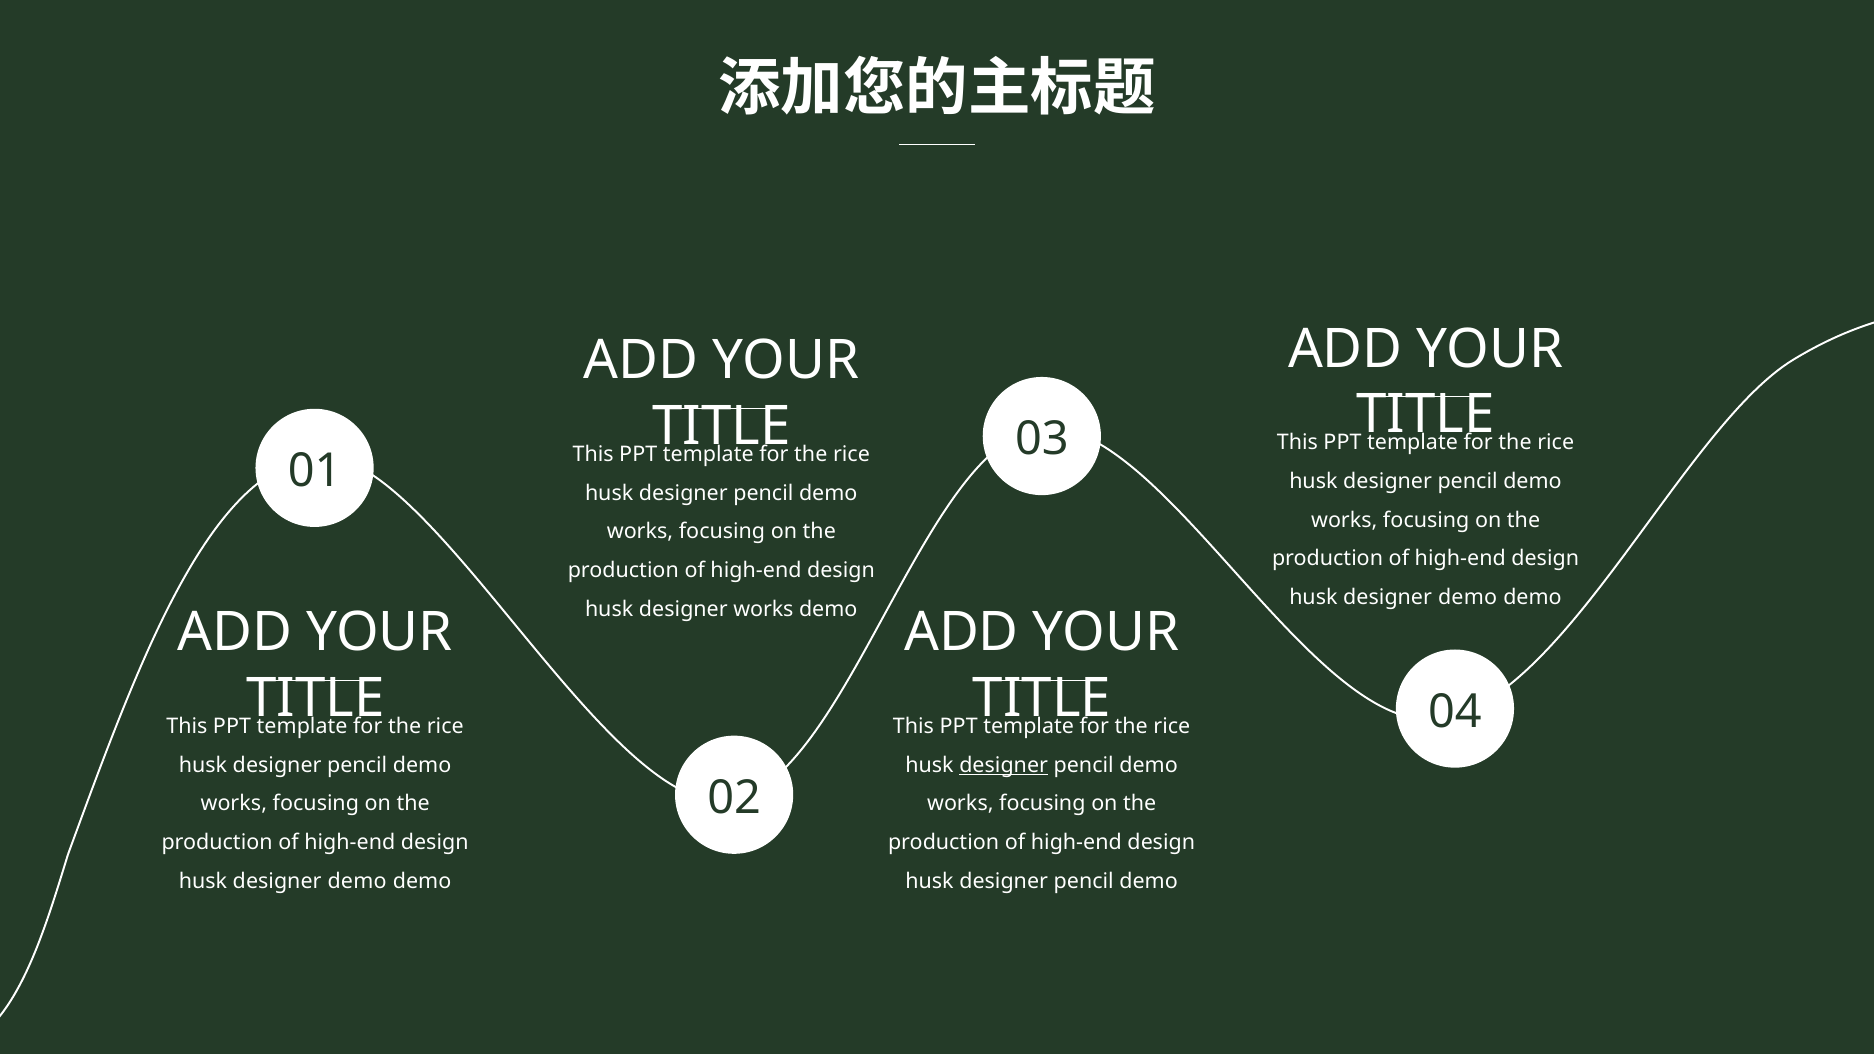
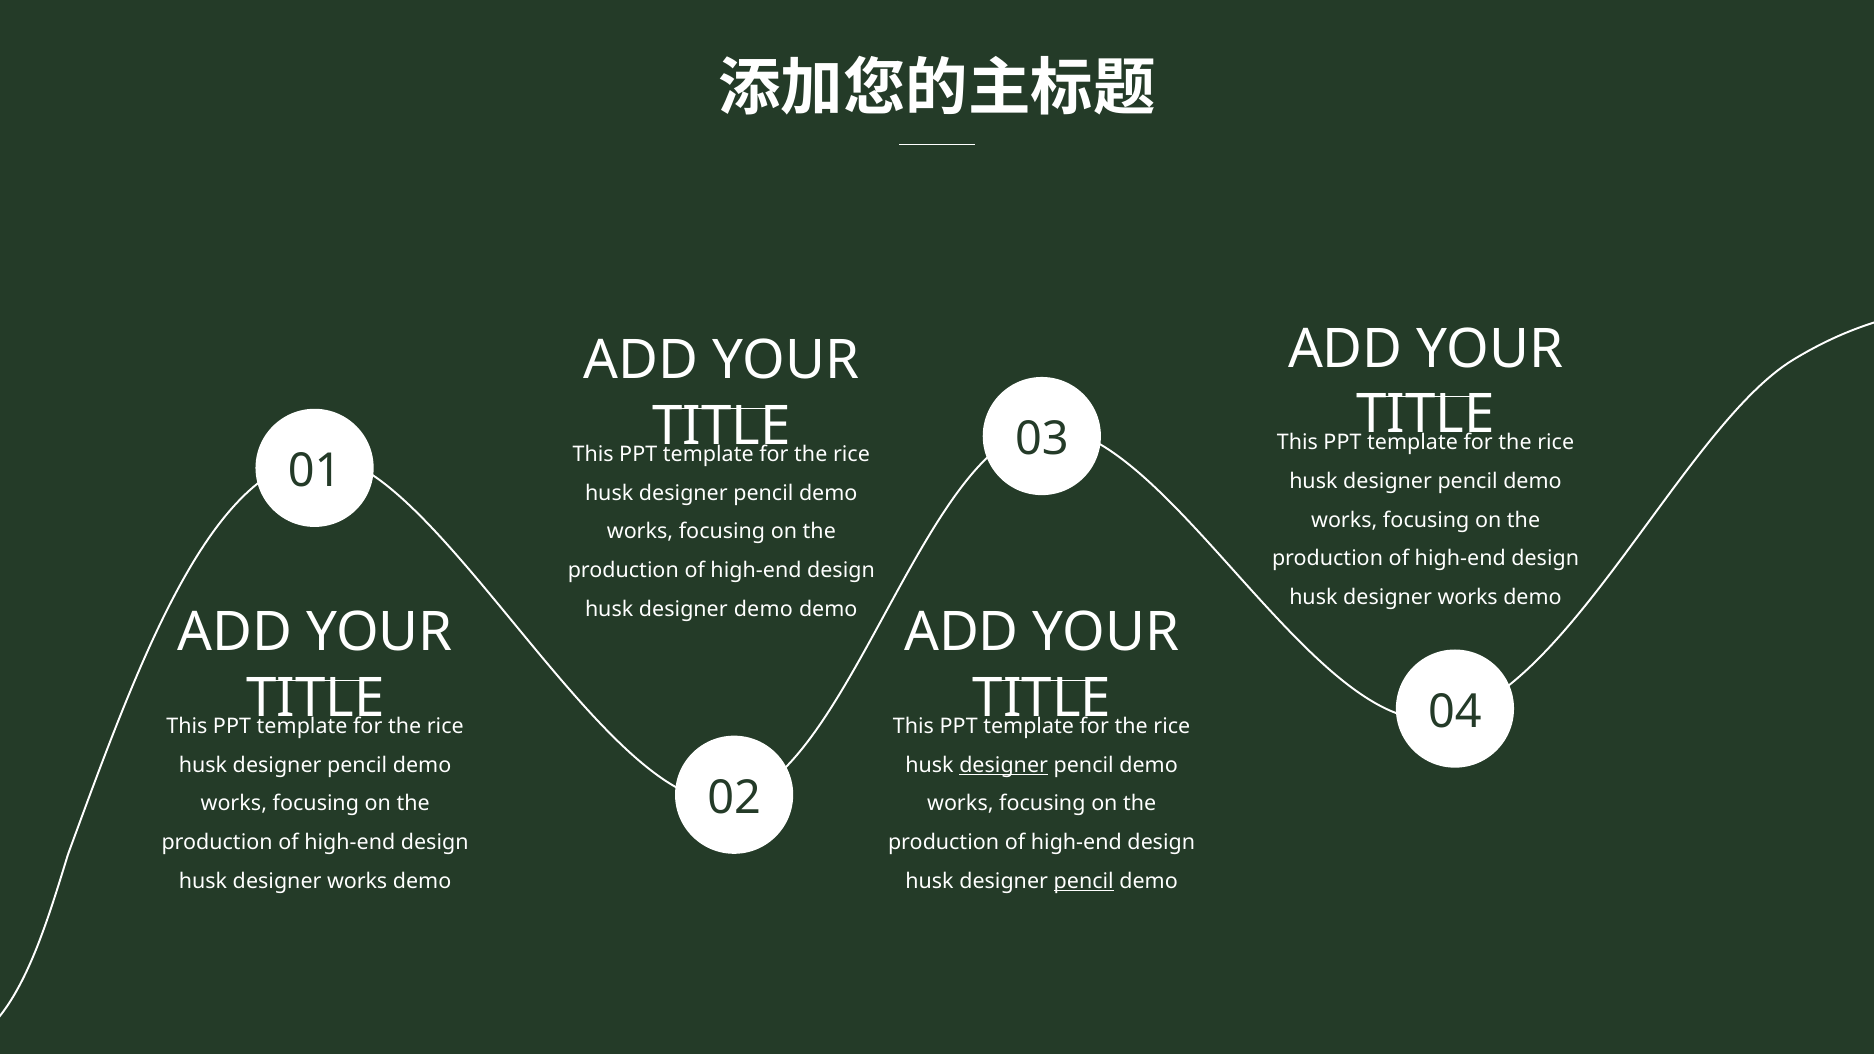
demo at (1468, 598): demo -> works
designer works: works -> demo
demo at (357, 881): demo -> works
pencil at (1084, 881) underline: none -> present
